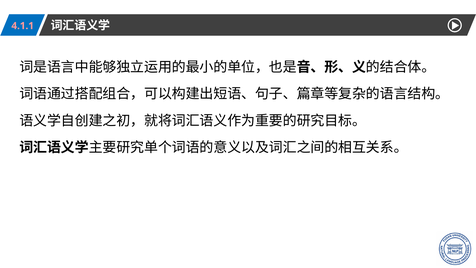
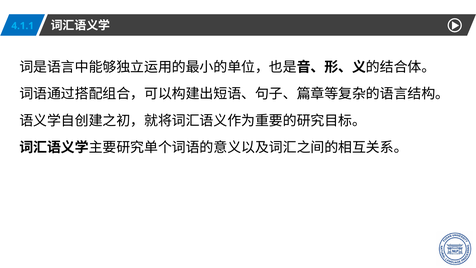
4.1.1 colour: pink -> light blue
